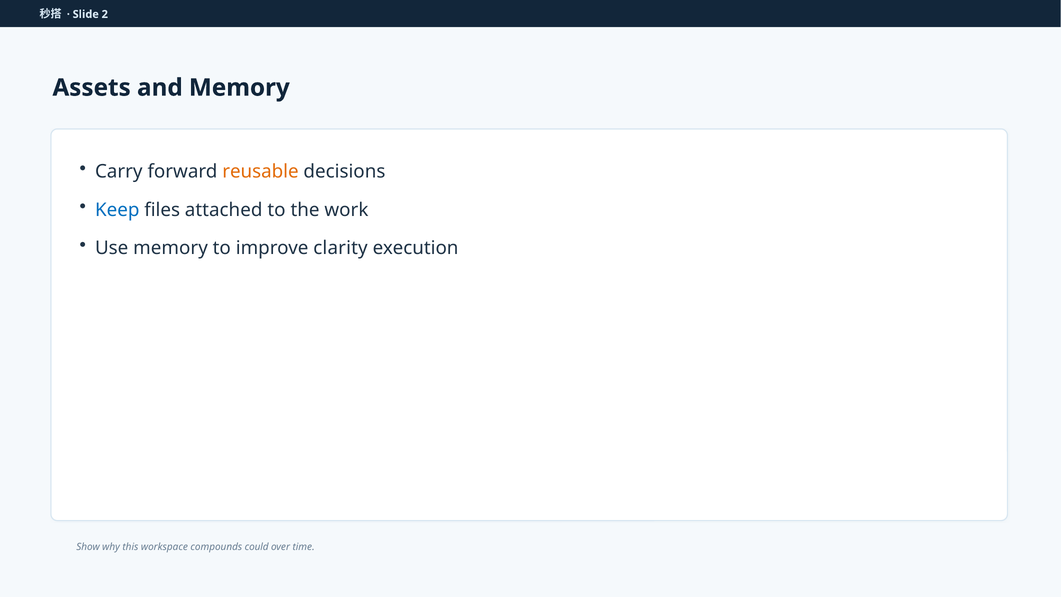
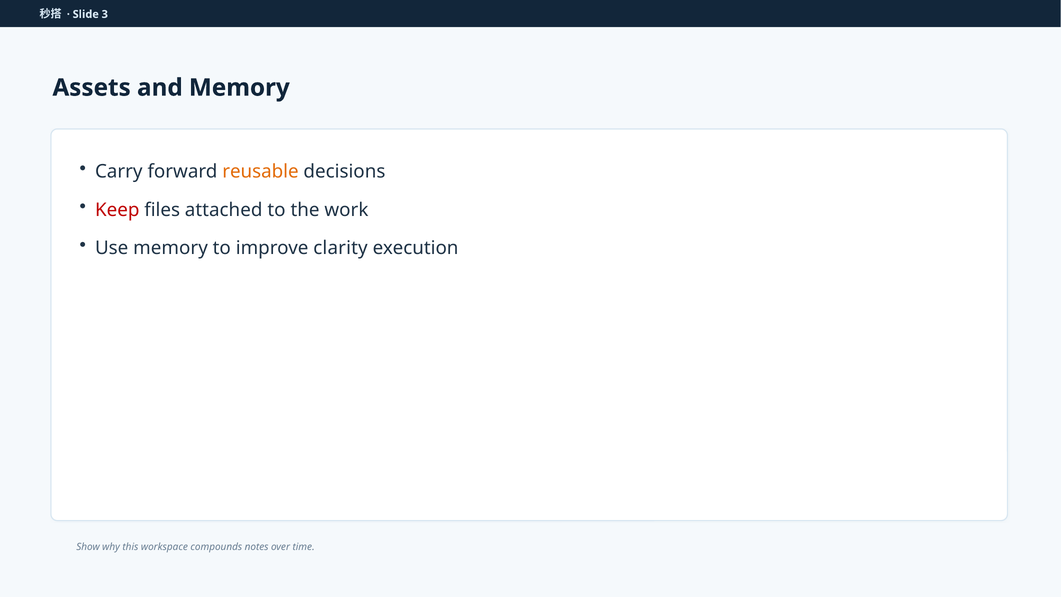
2: 2 -> 3
Keep colour: blue -> red
could: could -> notes
